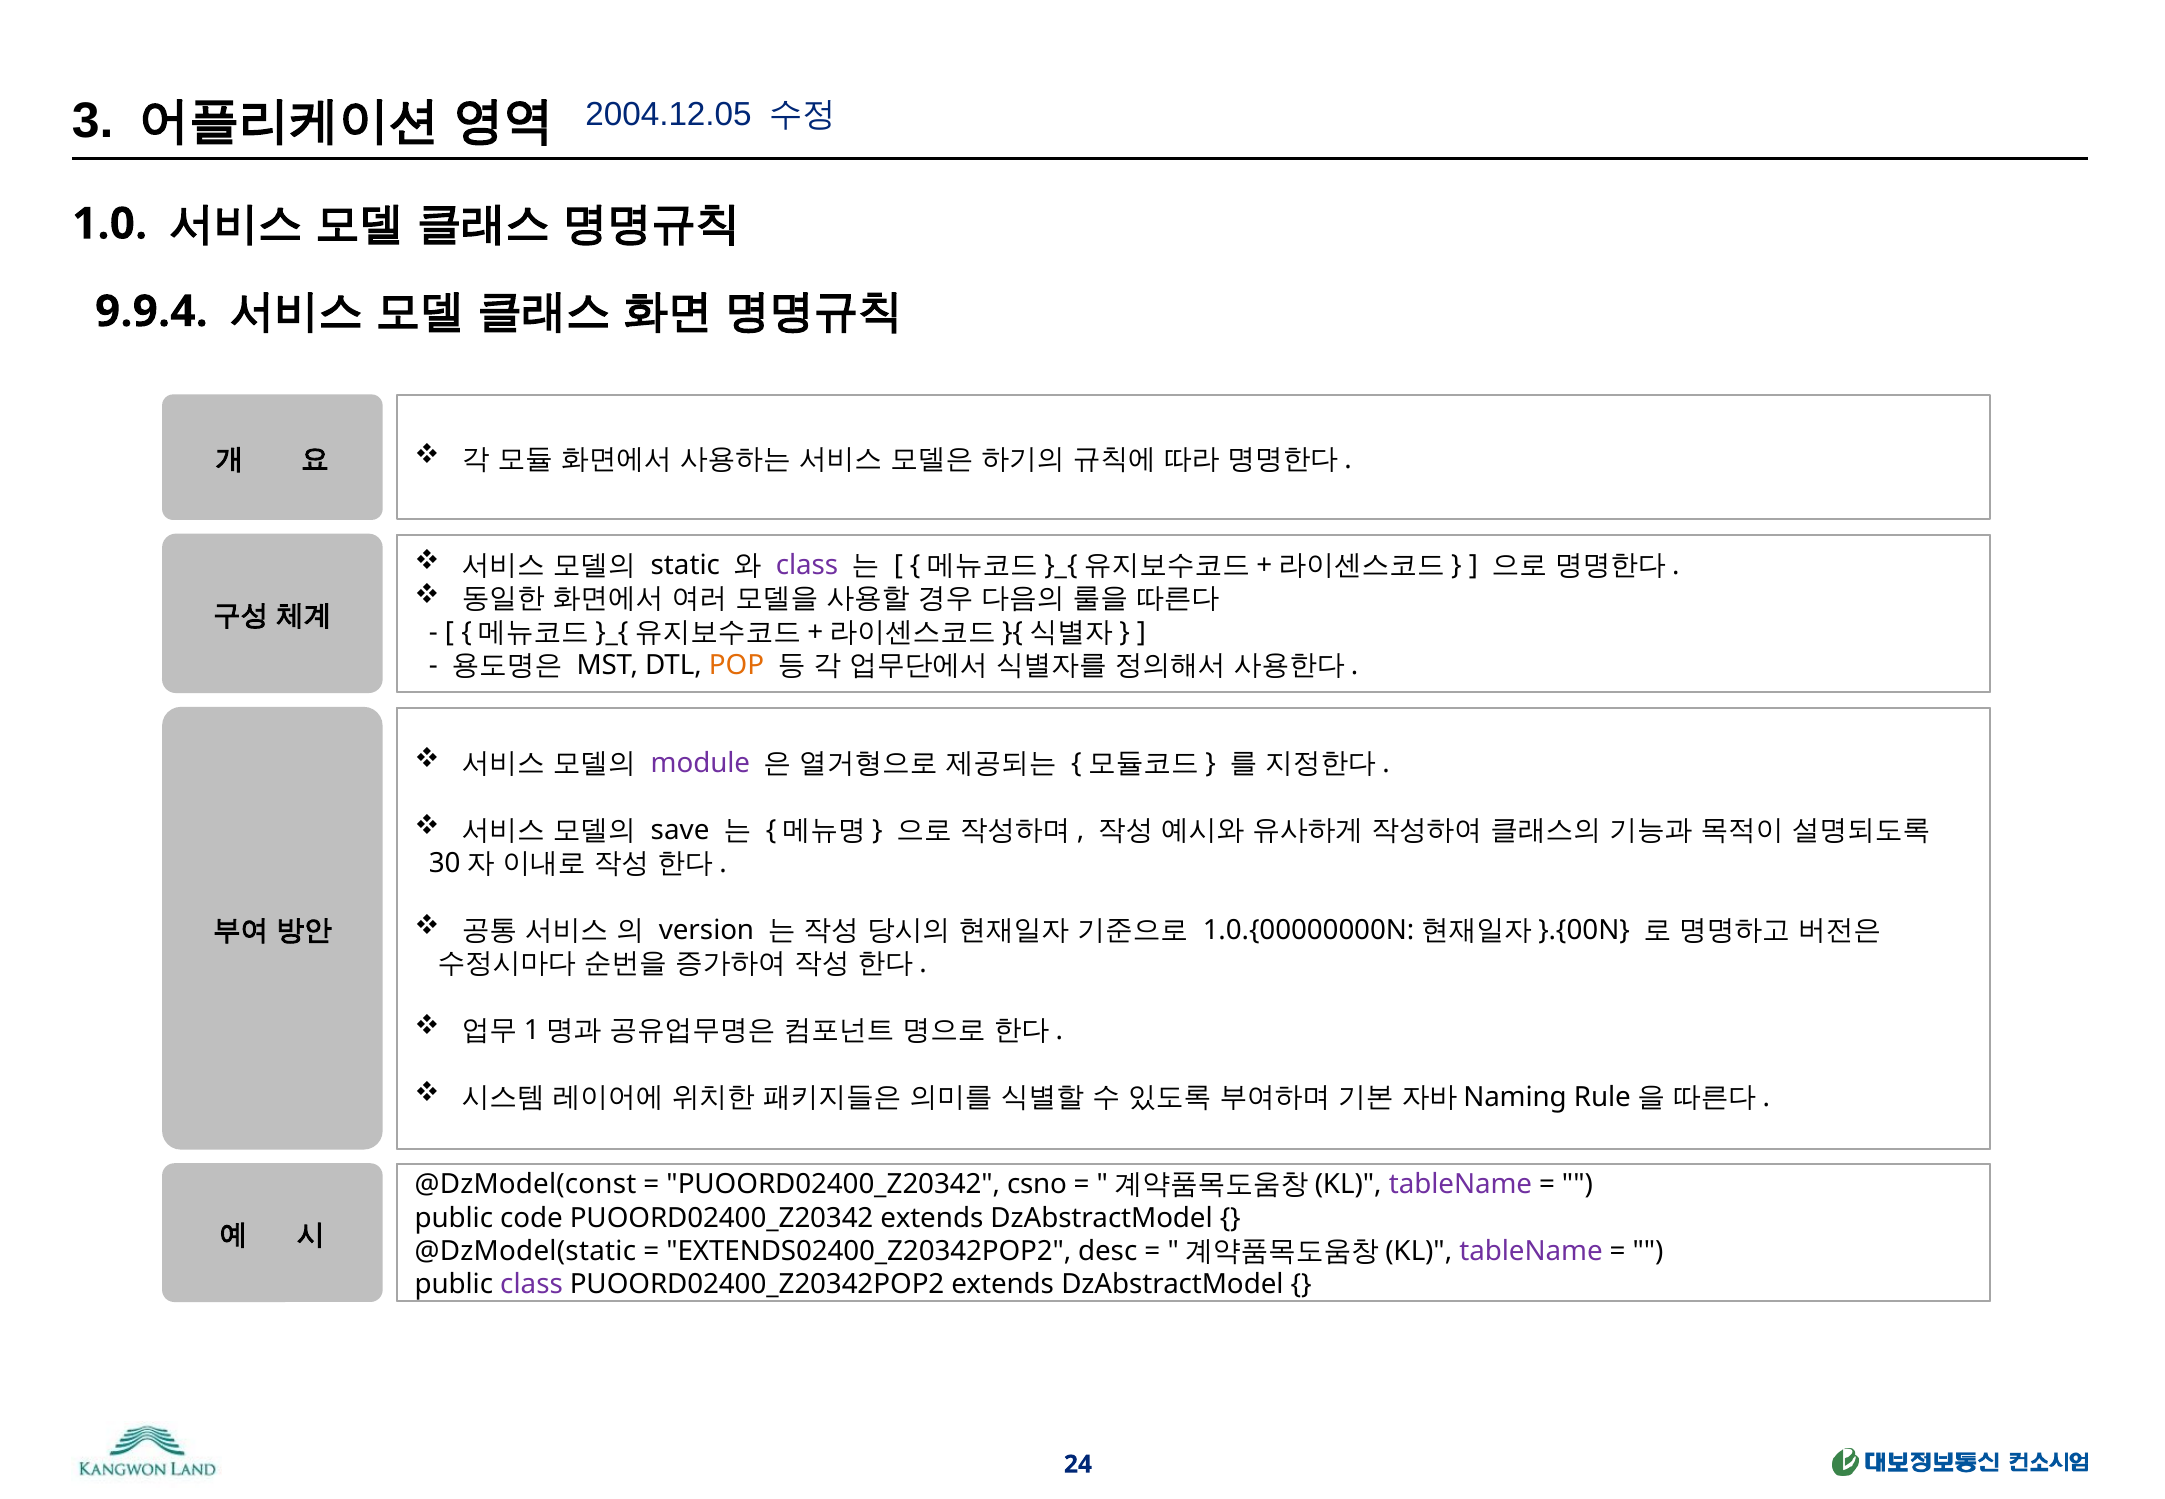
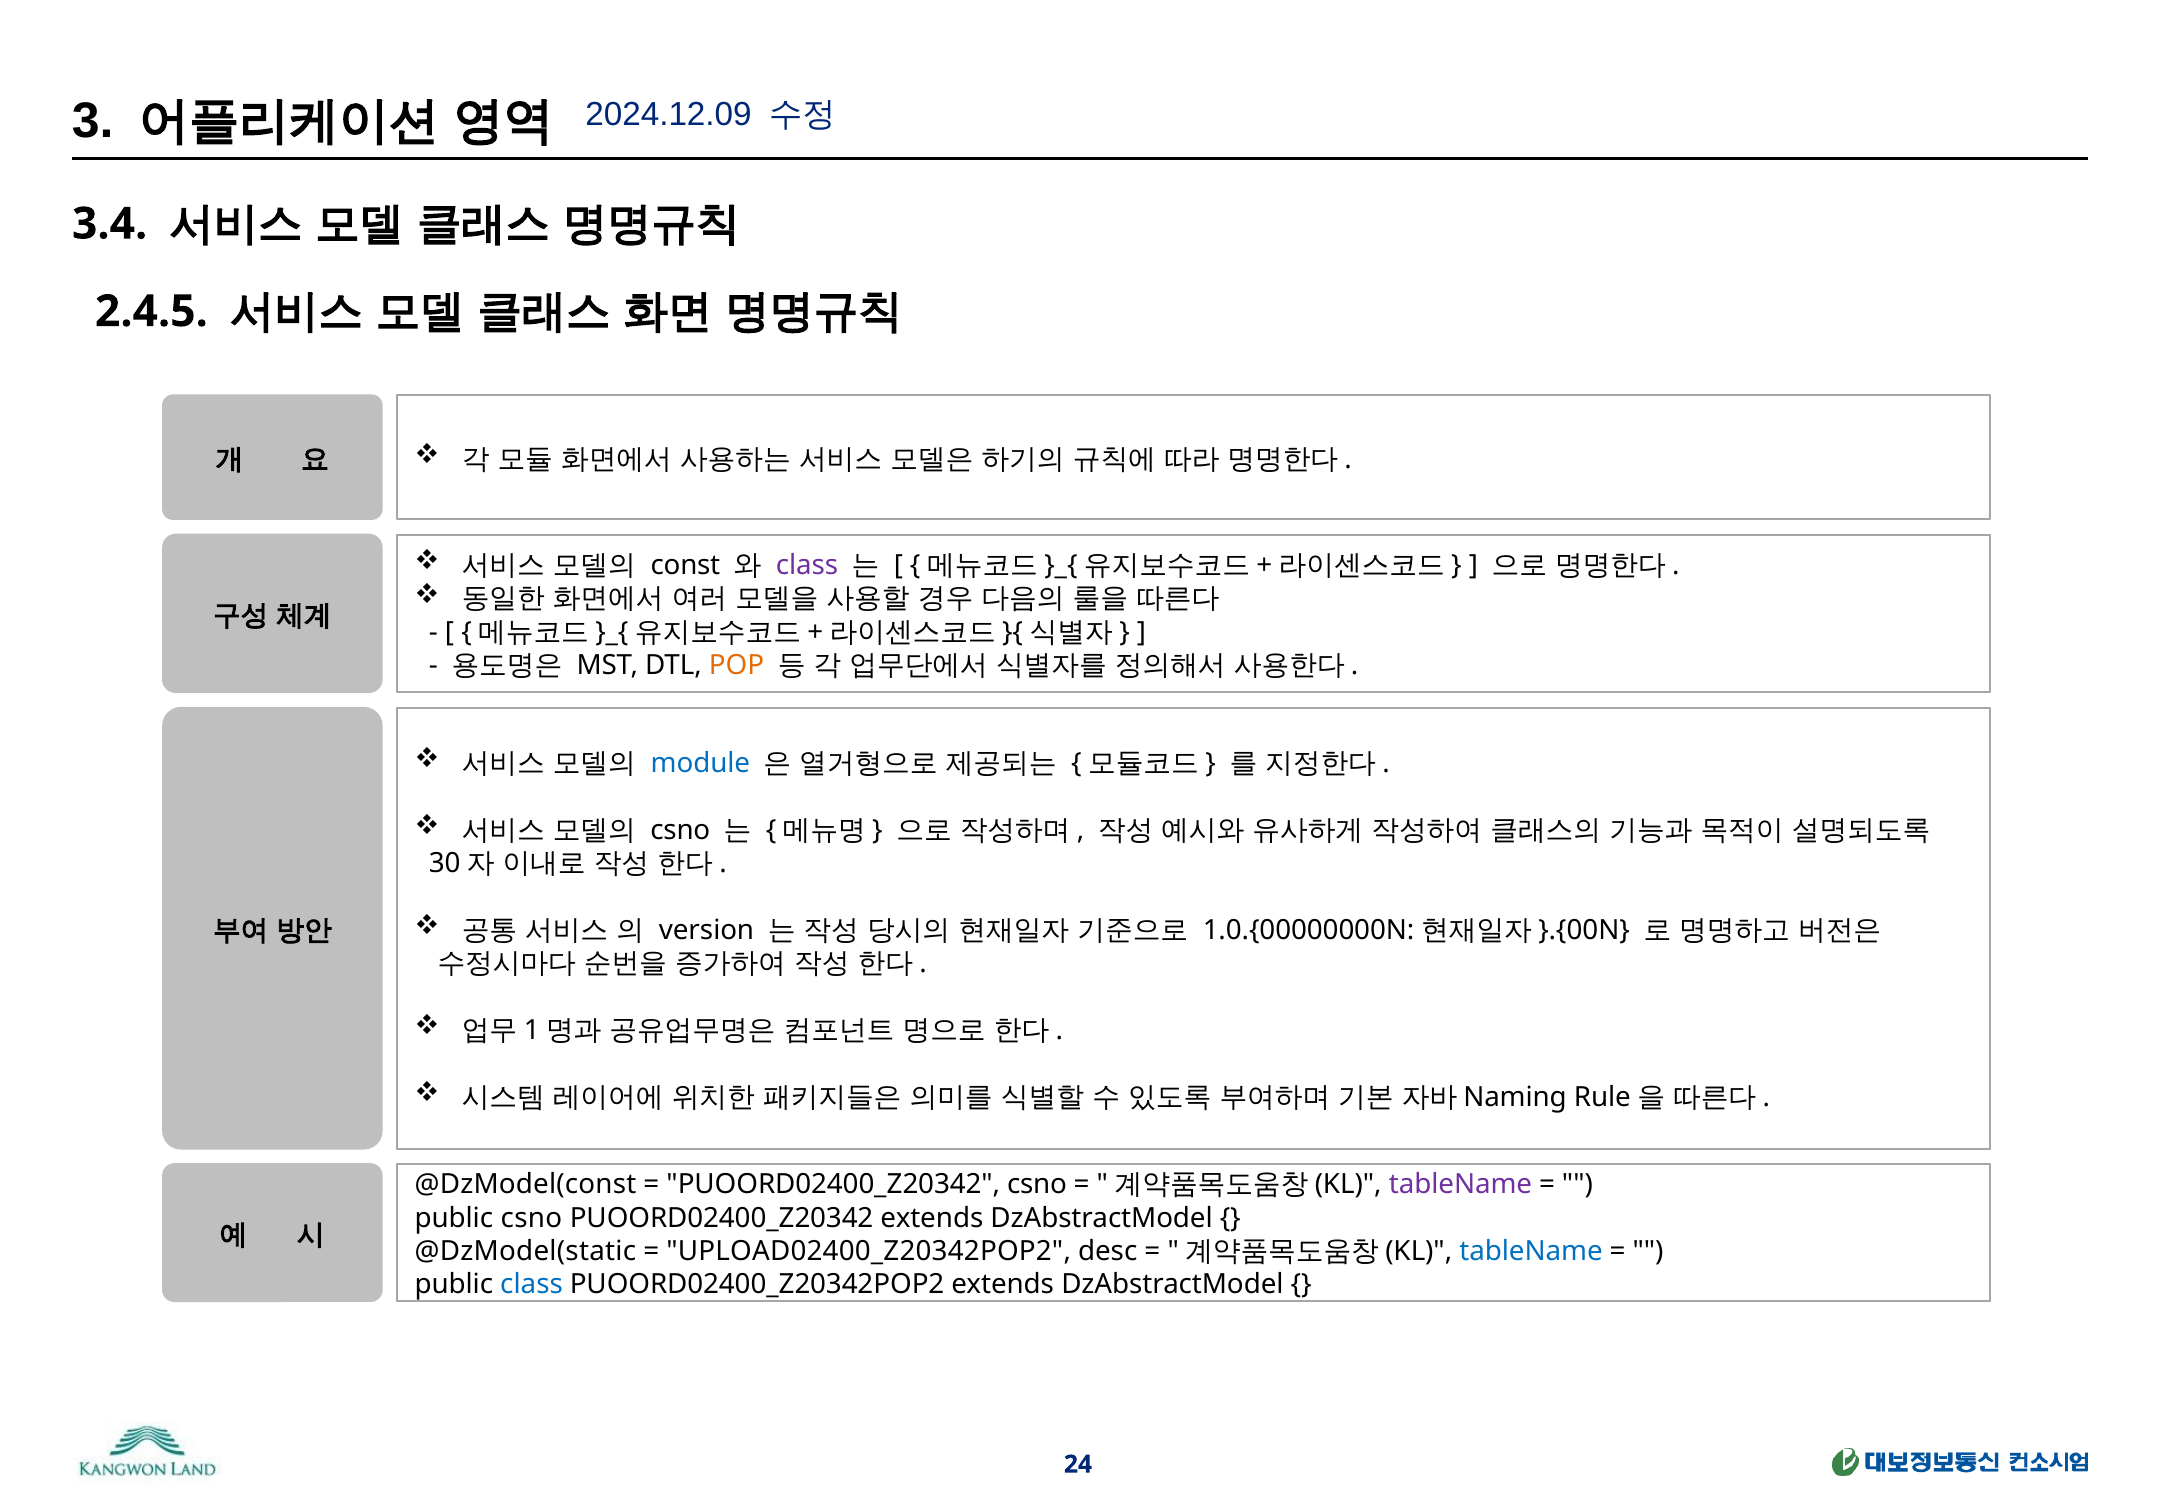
2004.12.05: 2004.12.05 -> 2024.12.09
1.0: 1.0 -> 3.4
9.9.4: 9.9.4 -> 2.4.5
static: static -> const
module colour: purple -> blue
save at (680, 830): save -> csno
public code: code -> csno
EXTENDS02400_Z20342POP2: EXTENDS02400_Z20342POP2 -> UPLOAD02400_Z20342POP2
tableName at (1531, 1251) colour: purple -> blue
class at (532, 1284) colour: purple -> blue
